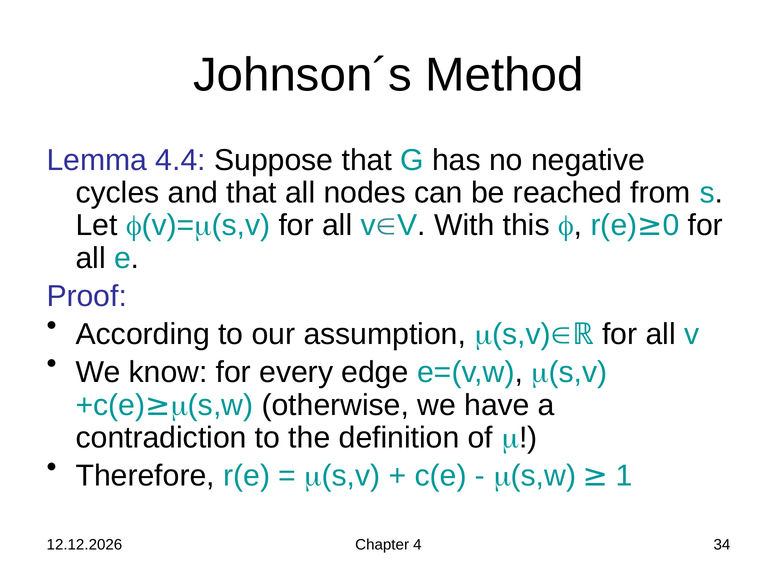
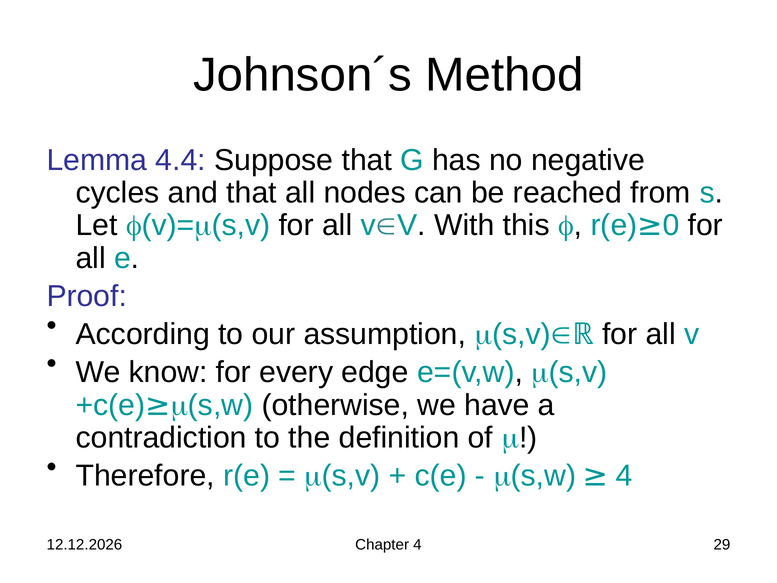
1 at (624, 476): 1 -> 4
34: 34 -> 29
